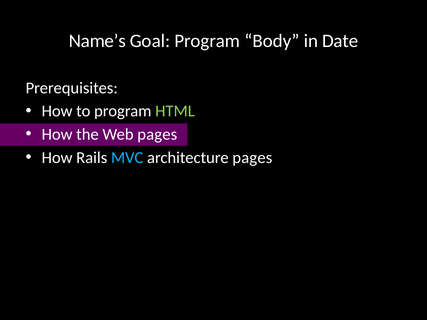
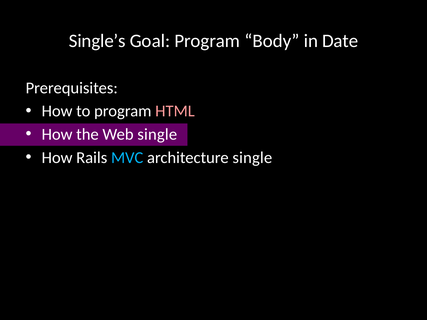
Name’s: Name’s -> Single’s
HTML colour: light green -> pink
Web pages: pages -> single
architecture pages: pages -> single
